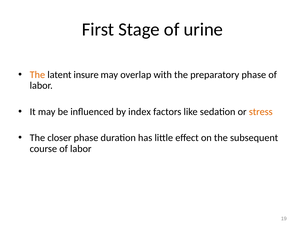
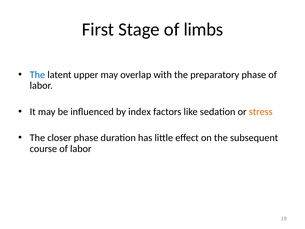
urine: urine -> limbs
The at (37, 75) colour: orange -> blue
insure: insure -> upper
